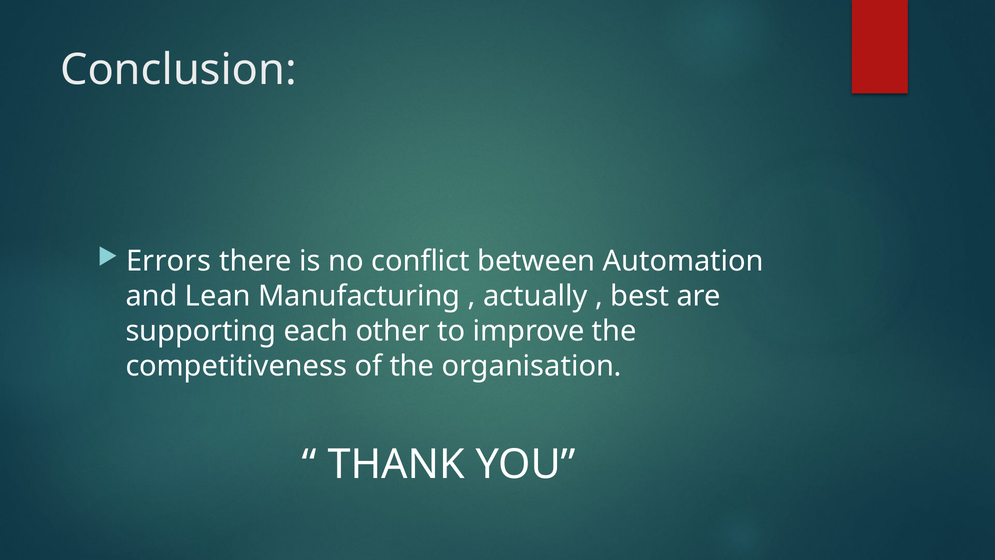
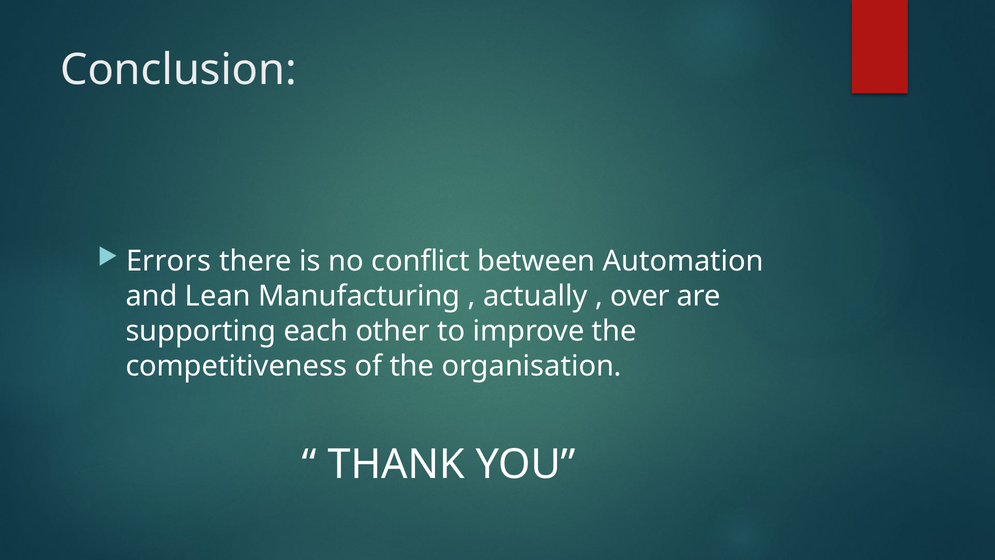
best: best -> over
